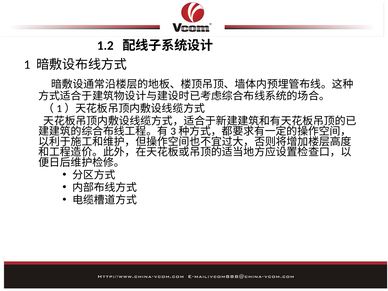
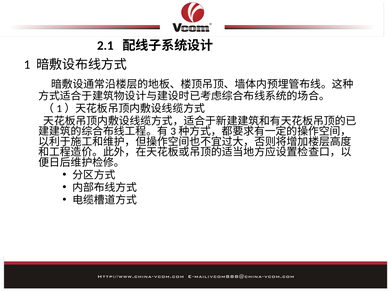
1.2: 1.2 -> 2.1
